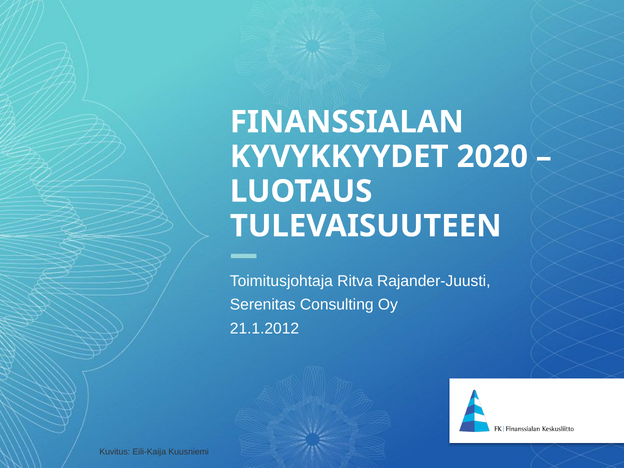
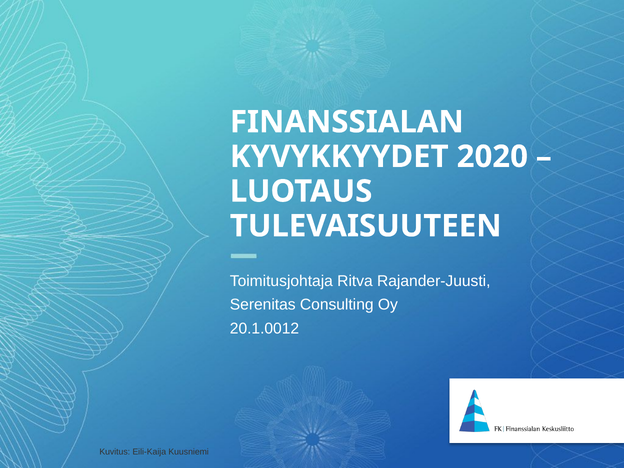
21.1.2012: 21.1.2012 -> 20.1.0012
